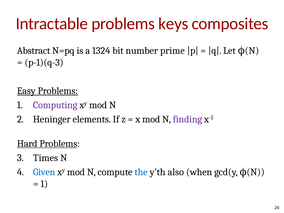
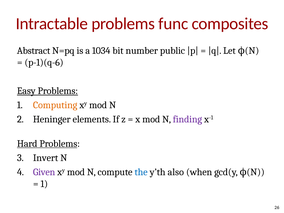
keys: keys -> func
1324: 1324 -> 1034
prime: prime -> public
p-1)(q-3: p-1)(q-3 -> p-1)(q-6
Computing colour: purple -> orange
Times: Times -> Invert
Given colour: blue -> purple
